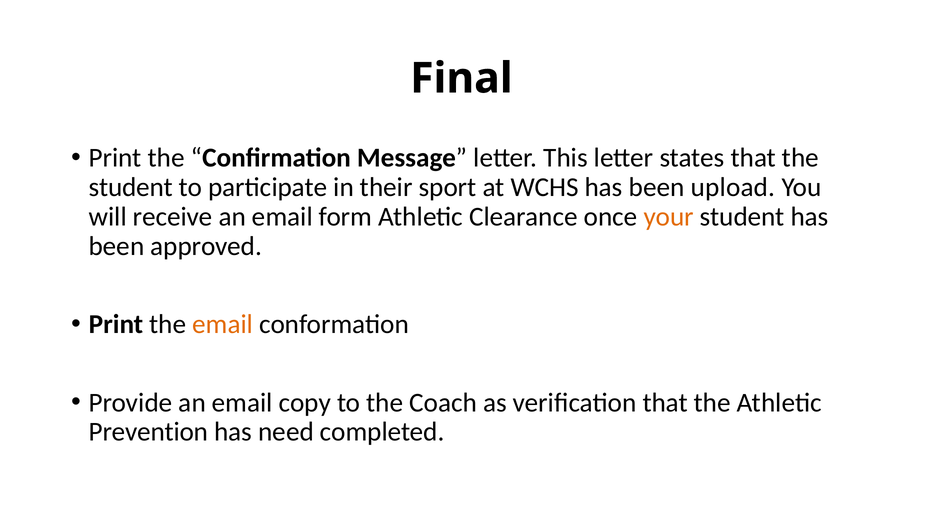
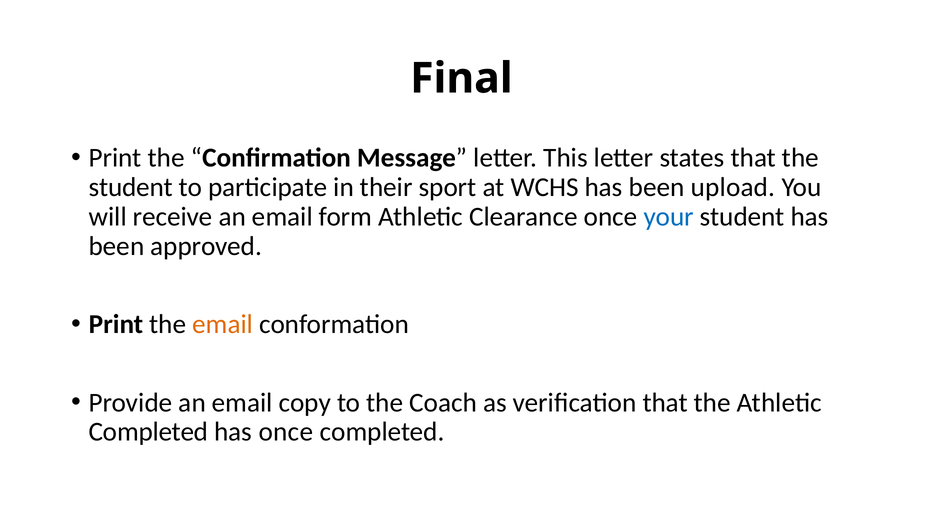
your colour: orange -> blue
Prevention at (148, 432): Prevention -> Completed
has need: need -> once
